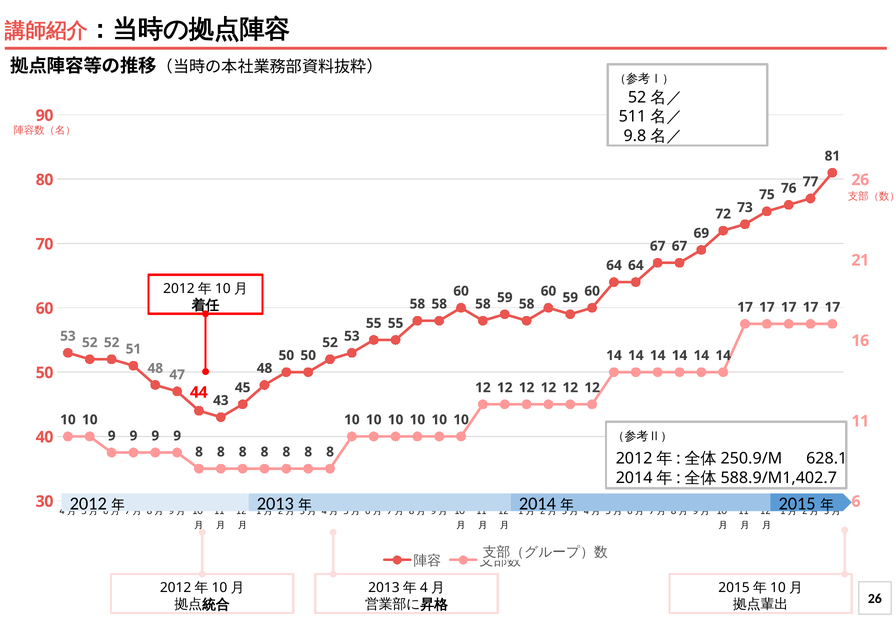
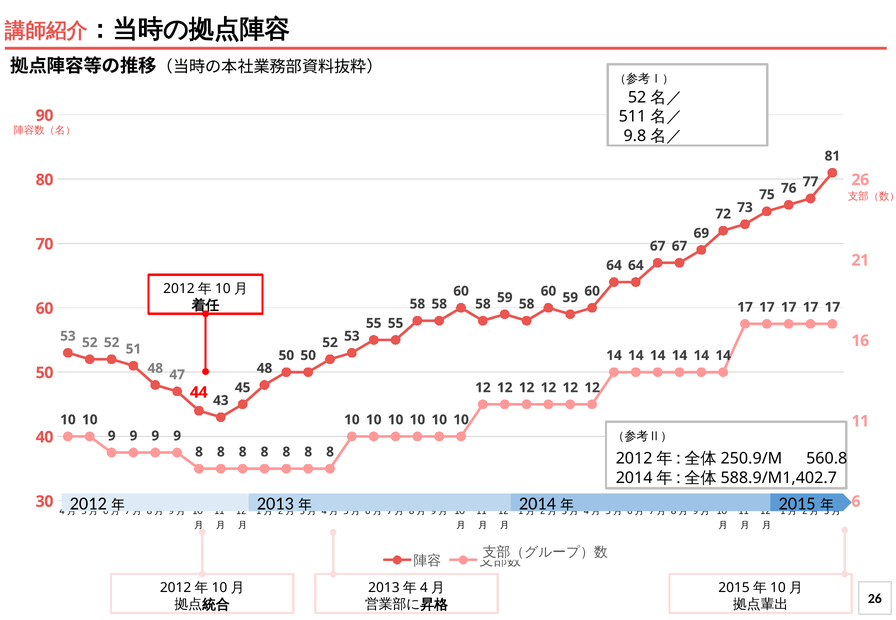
628.1: 628.1 -> 560.8
